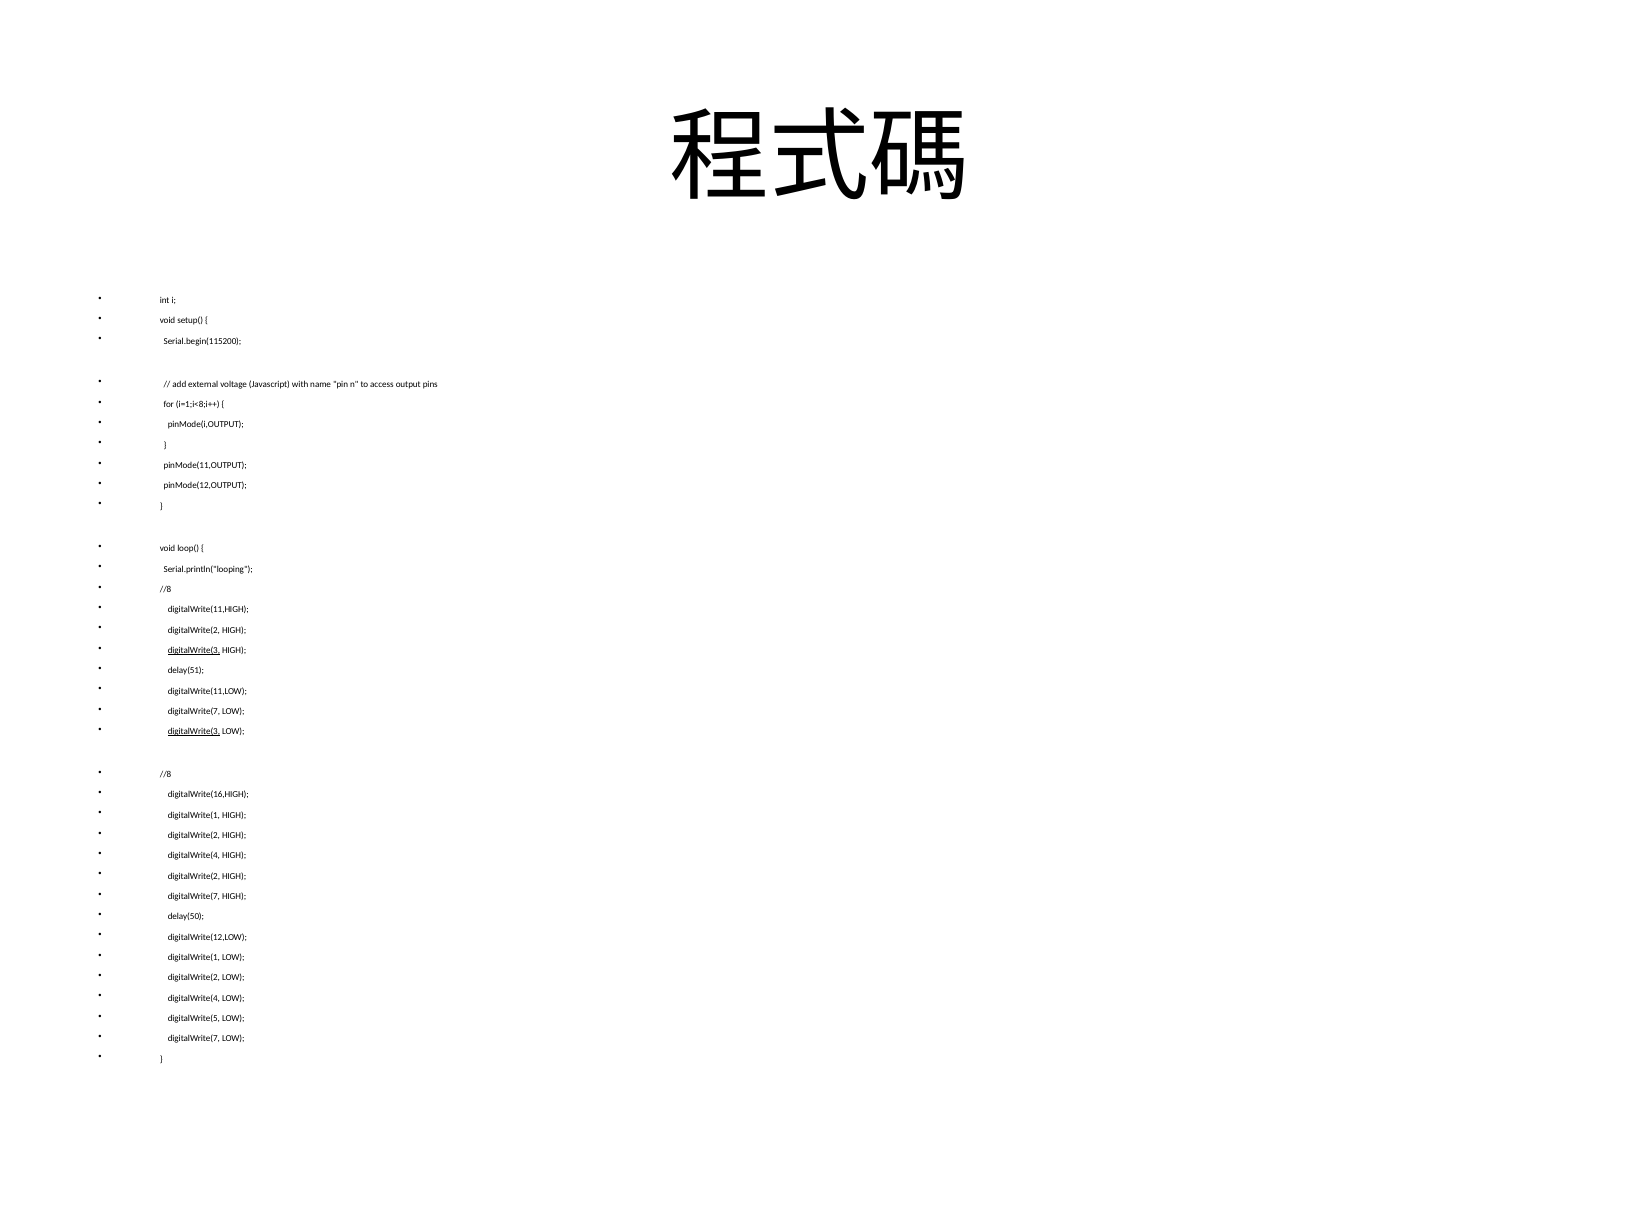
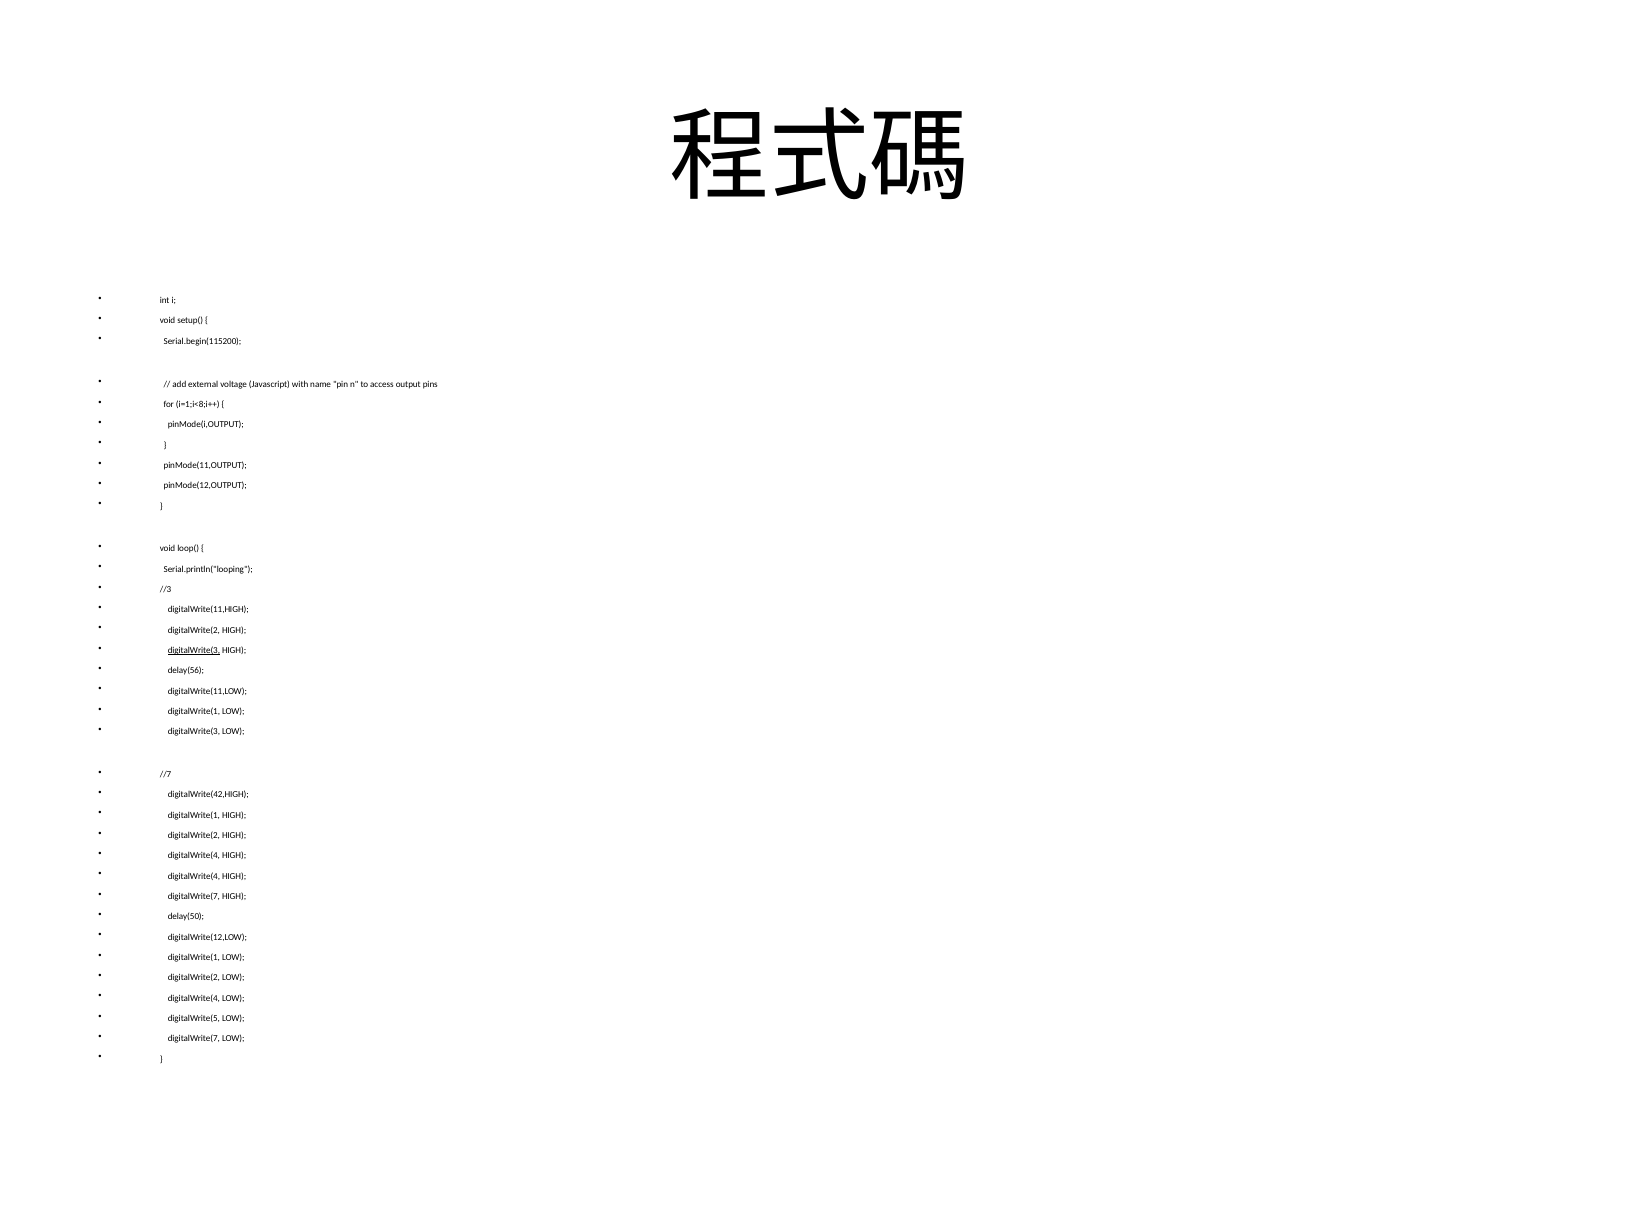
//8 at (166, 590): //8 -> //3
delay(51: delay(51 -> delay(56
digitalWrite(7 at (194, 712): digitalWrite(7 -> digitalWrite(1
digitalWrite(3 at (194, 732) underline: present -> none
//8 at (166, 775): //8 -> //7
digitalWrite(16,HIGH: digitalWrite(16,HIGH -> digitalWrite(42,HIGH
digitalWrite(2 at (194, 876): digitalWrite(2 -> digitalWrite(4
